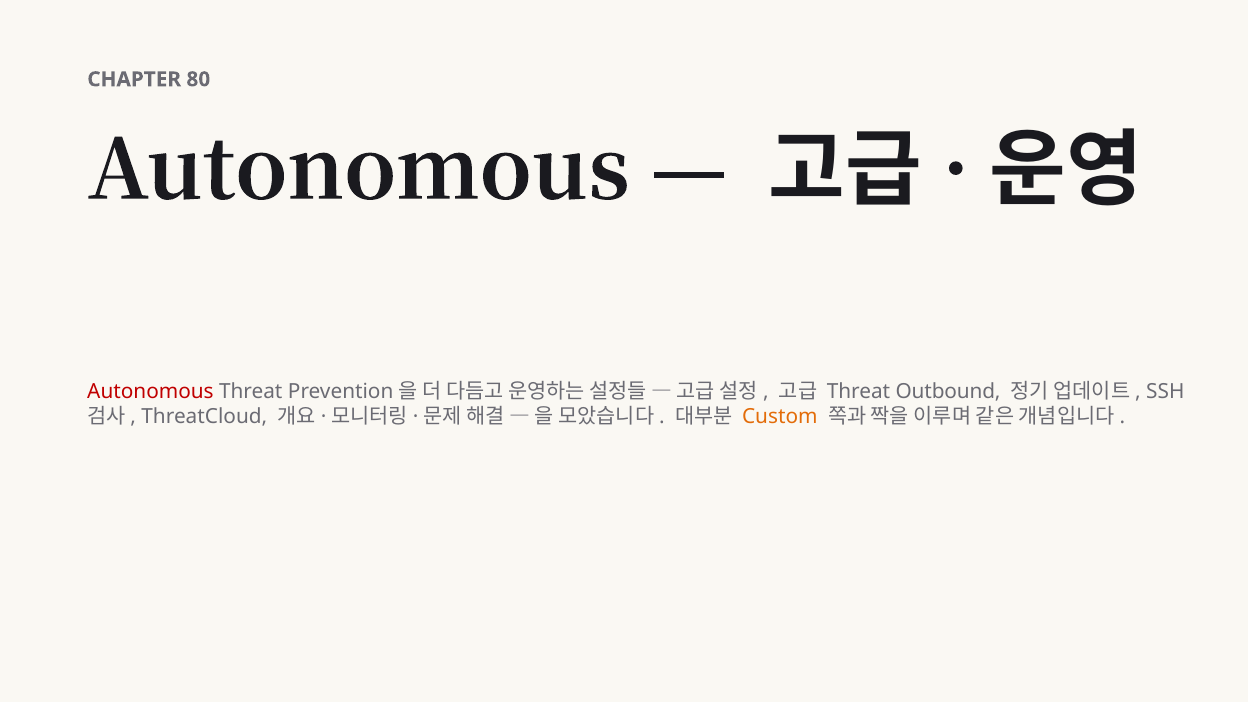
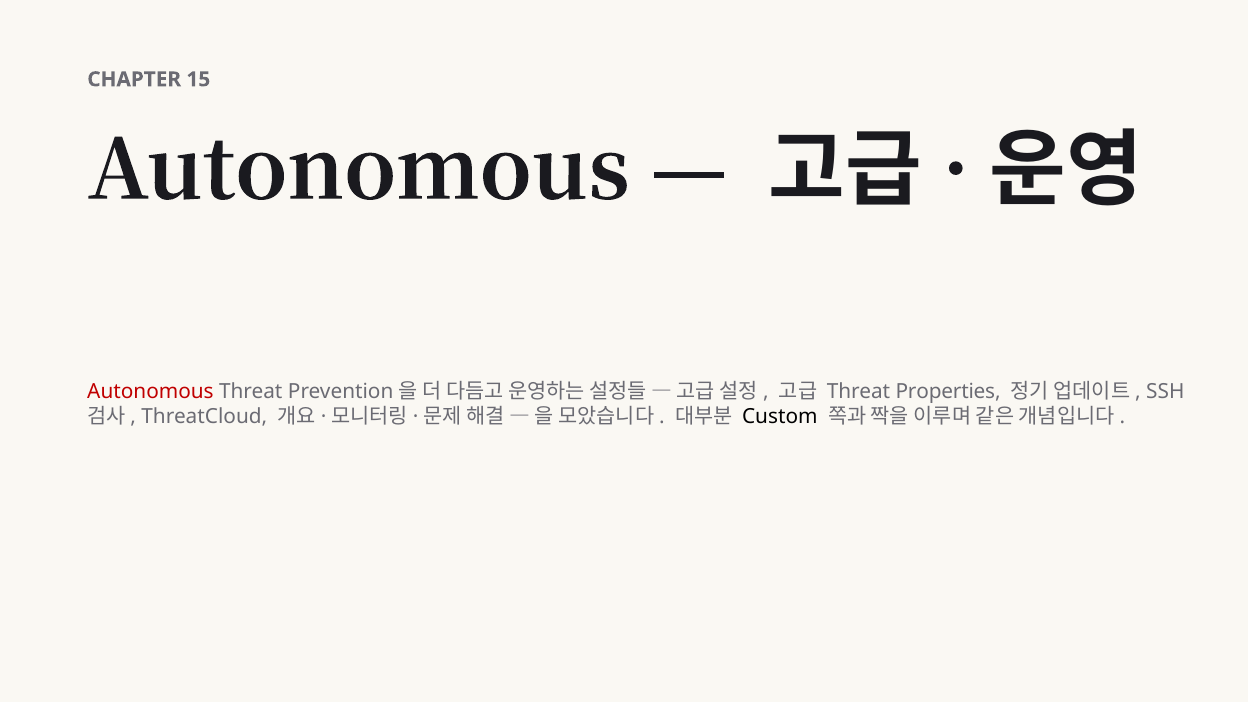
80: 80 -> 15
Outbound: Outbound -> Properties
Custom colour: orange -> black
